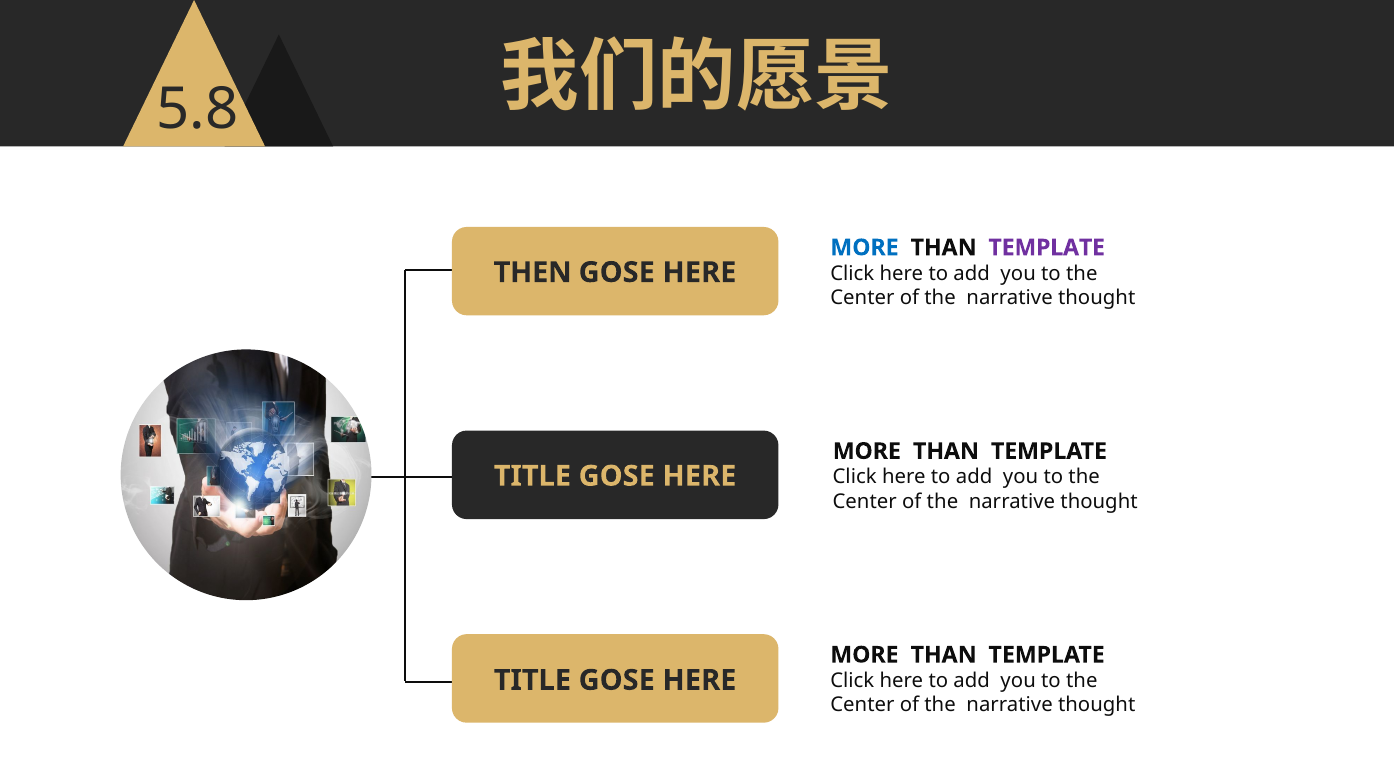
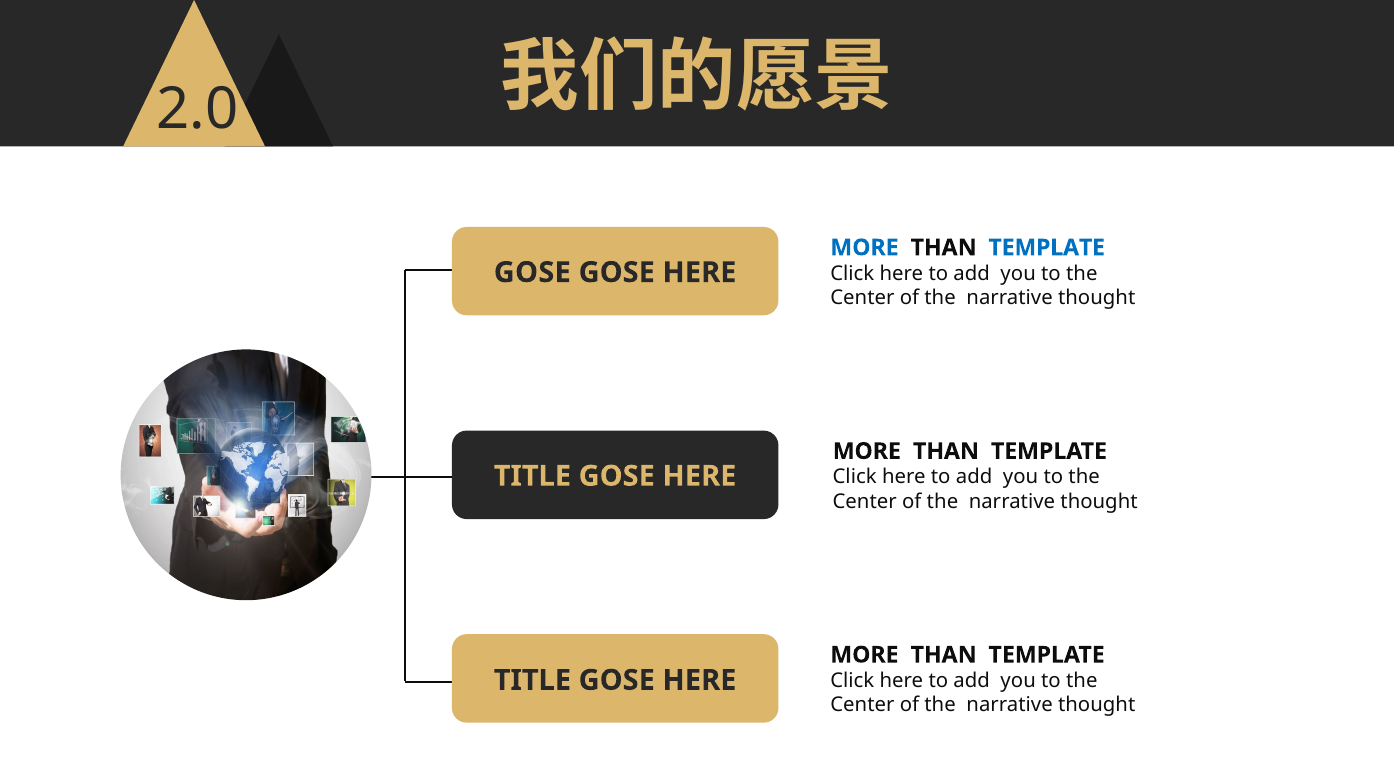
5.8: 5.8 -> 2.0
TEMPLATE at (1047, 248) colour: purple -> blue
THEN at (533, 272): THEN -> GOSE
